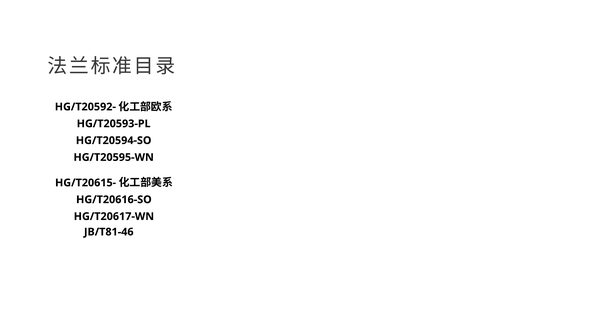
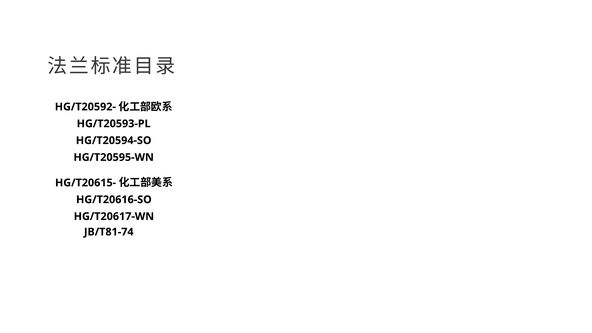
JB/T81-46: JB/T81-46 -> JB/T81-74
